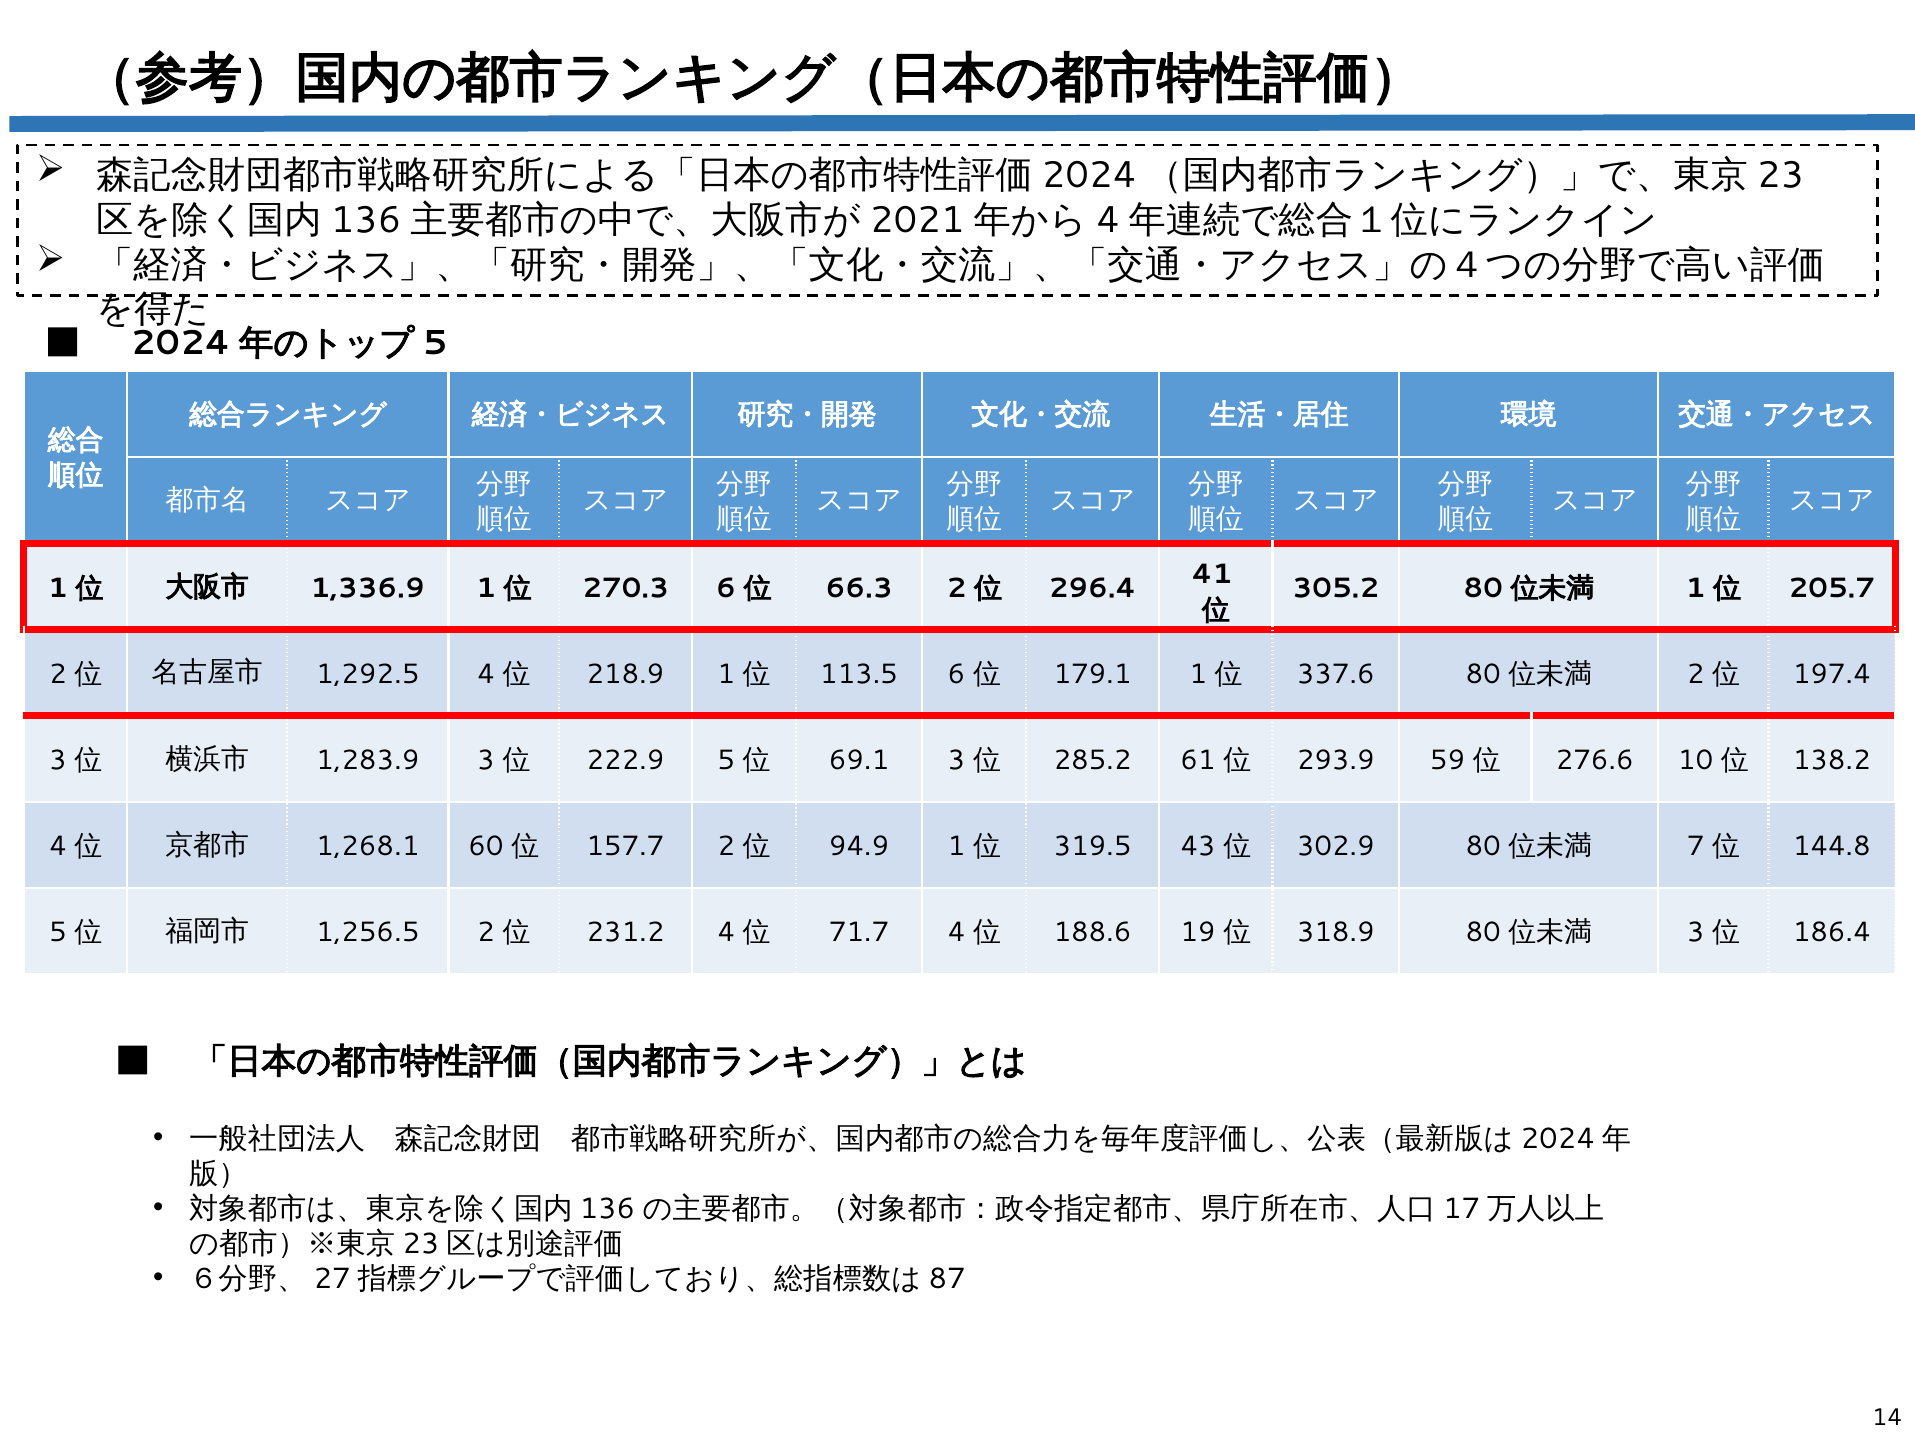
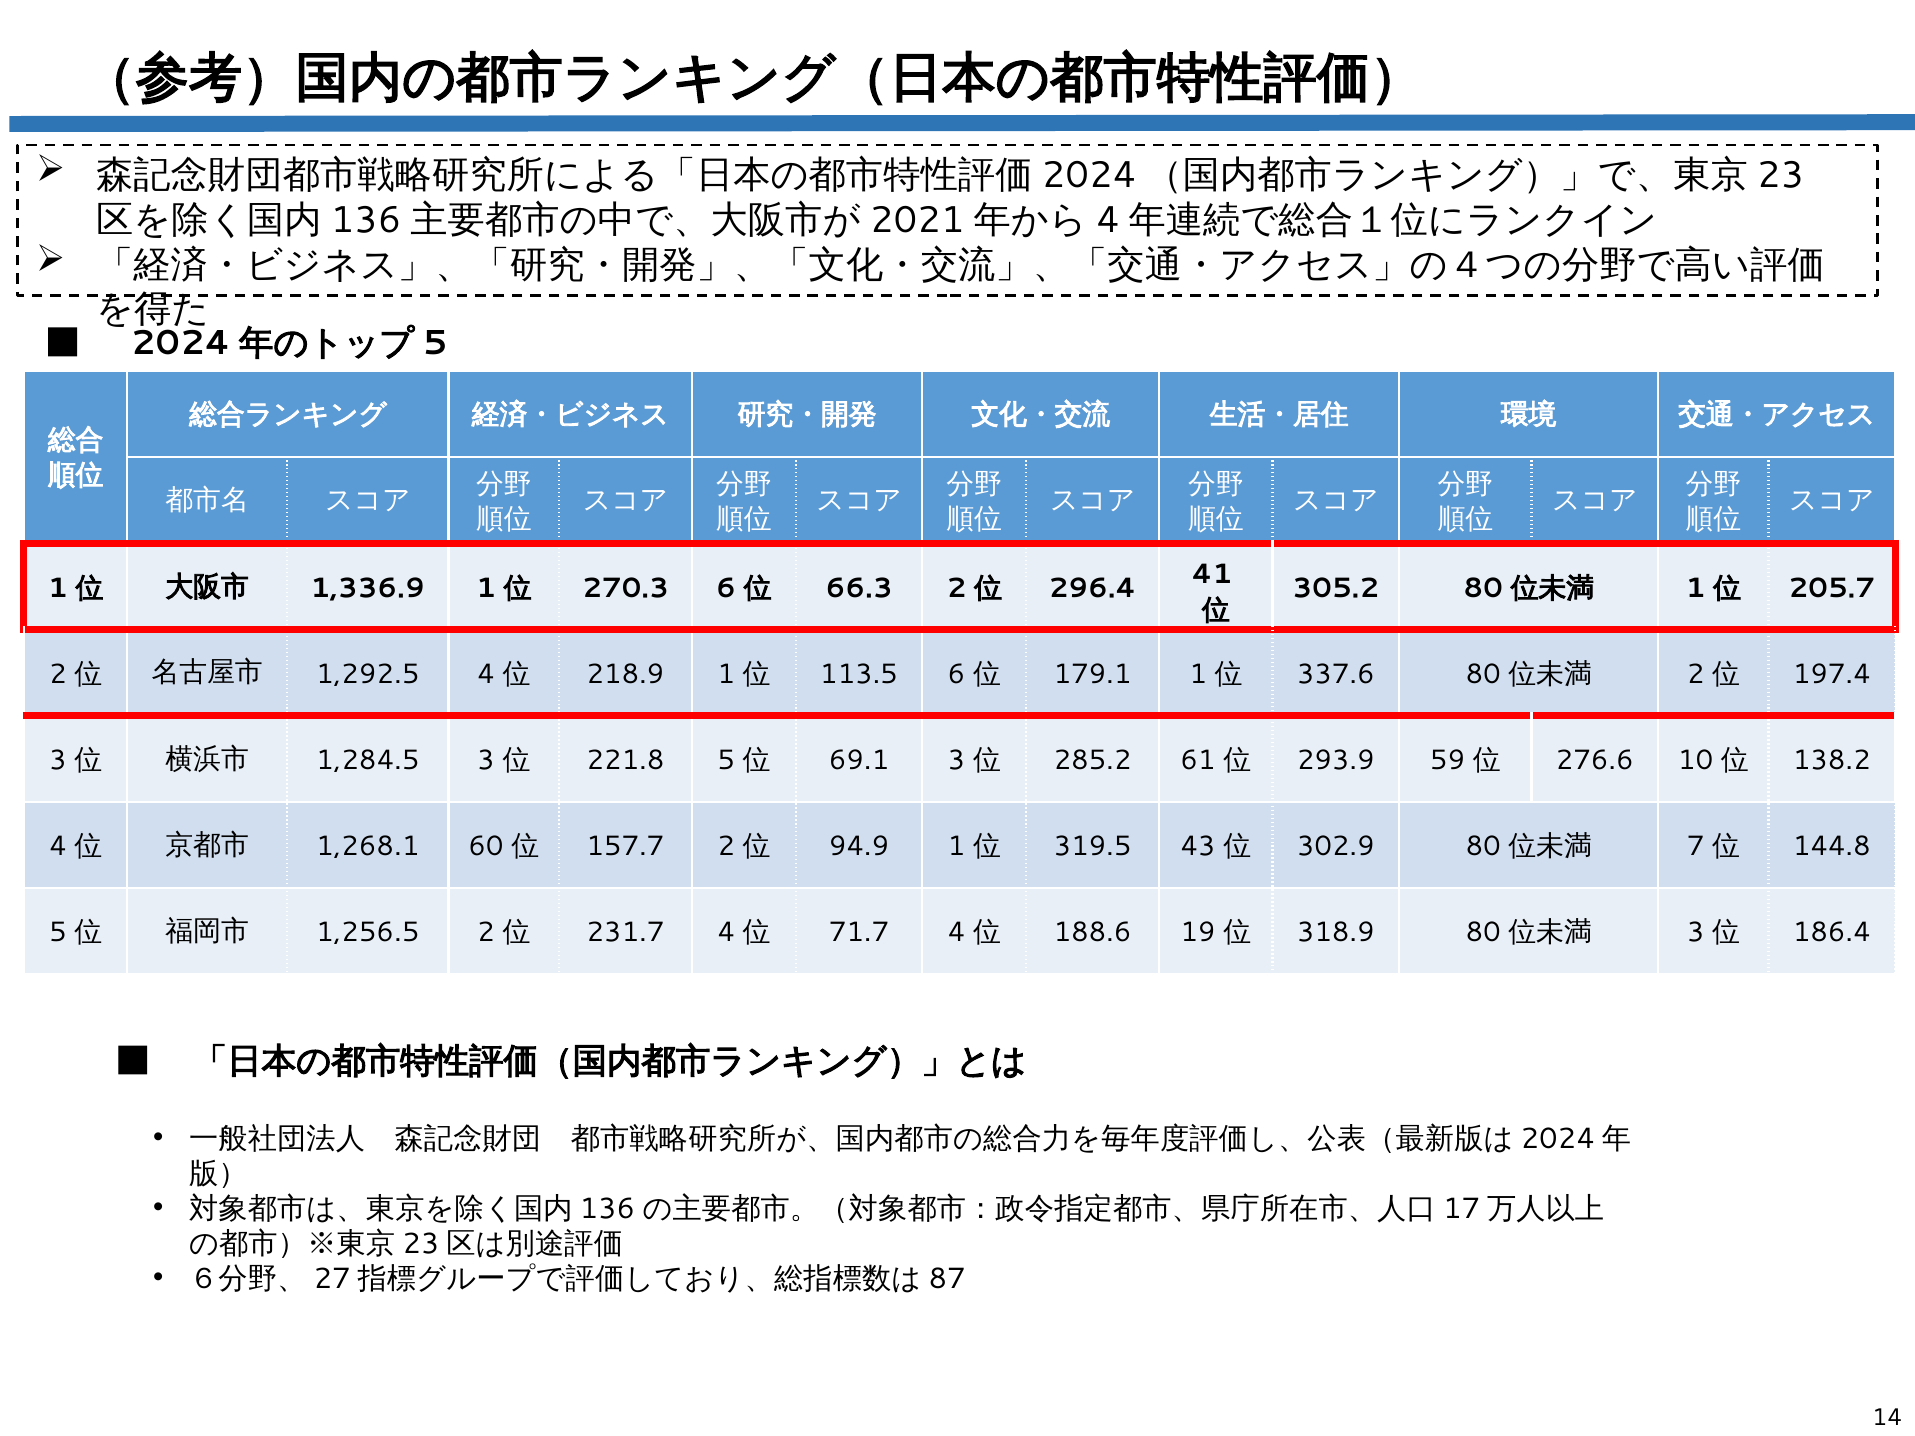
1,283.9: 1,283.9 -> 1,284.5
222.9: 222.9 -> 221.8
231.2: 231.2 -> 231.7
